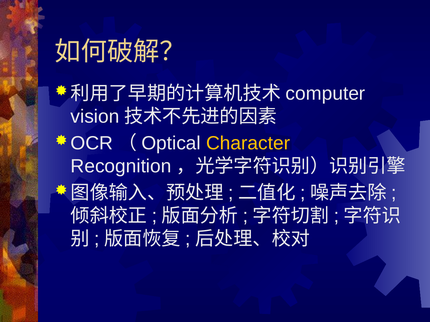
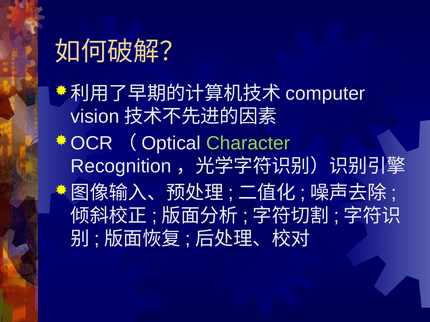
Character colour: yellow -> light green
